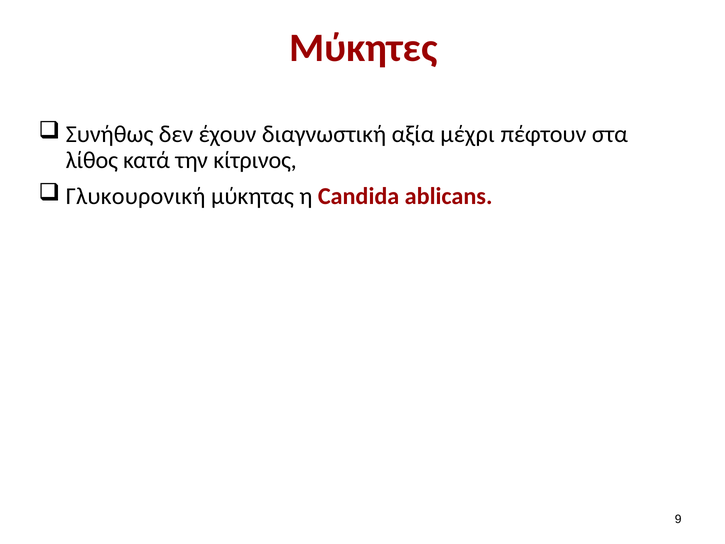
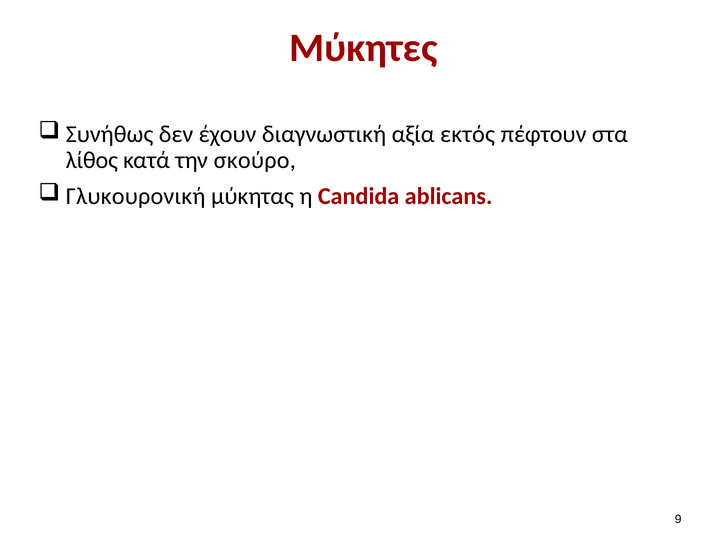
μέχρι: μέχρι -> εκτός
κίτρινος: κίτρινος -> σκούρο
